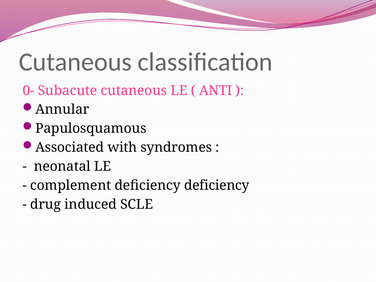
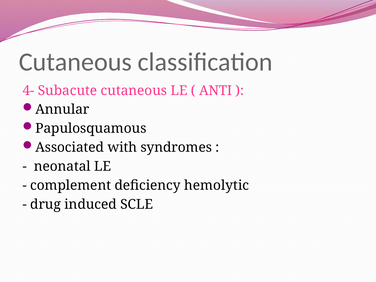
0-: 0- -> 4-
deficiency deficiency: deficiency -> hemolytic
